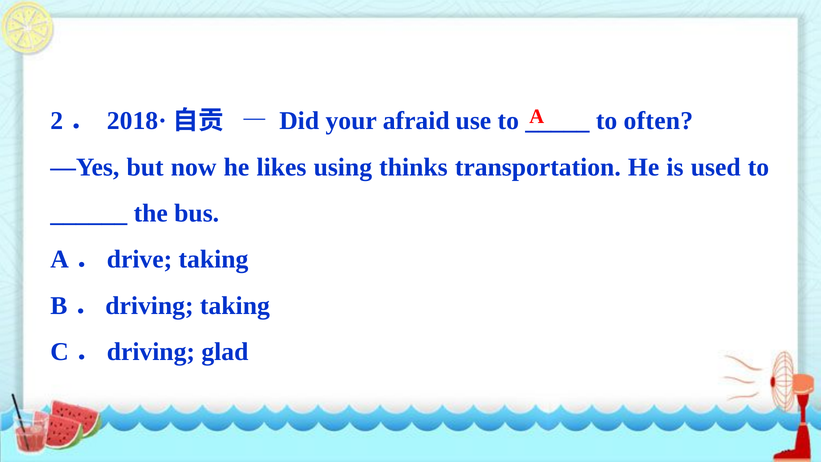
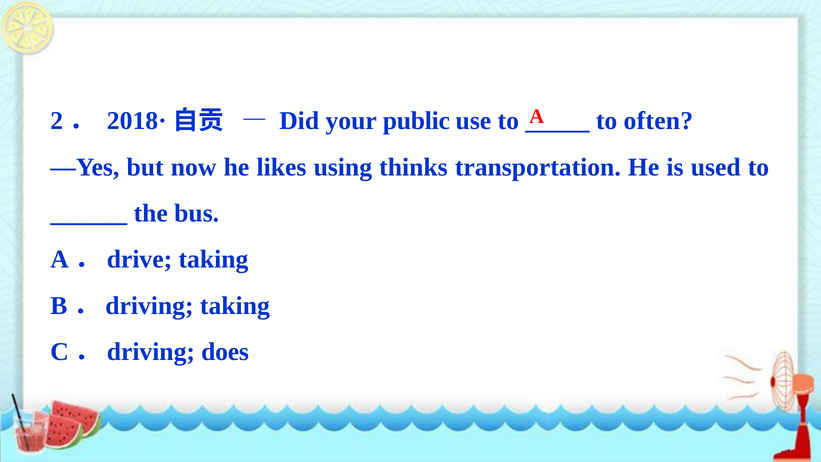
afraid: afraid -> public
glad: glad -> does
